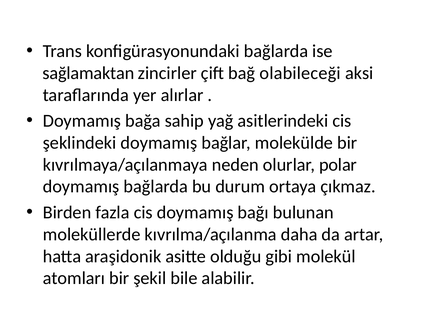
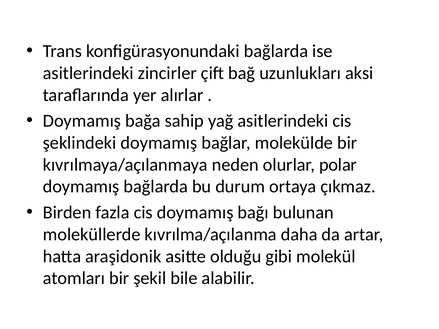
sağlamaktan at (88, 73): sağlamaktan -> asitlerindeki
olabileceği: olabileceği -> uzunlukları
